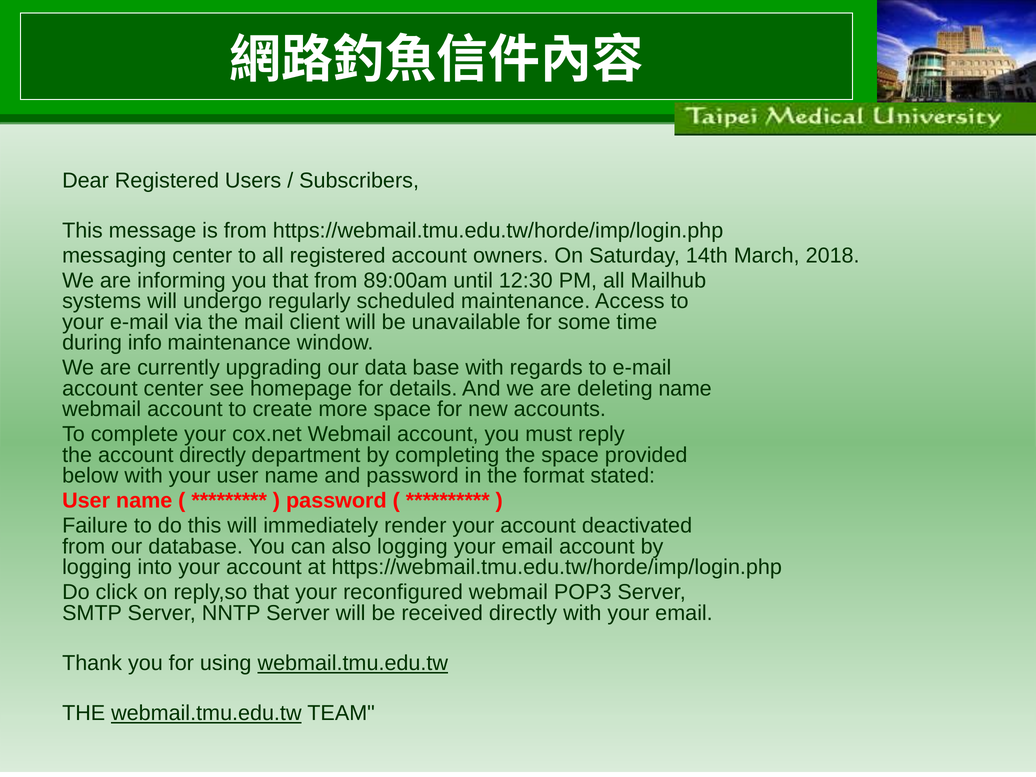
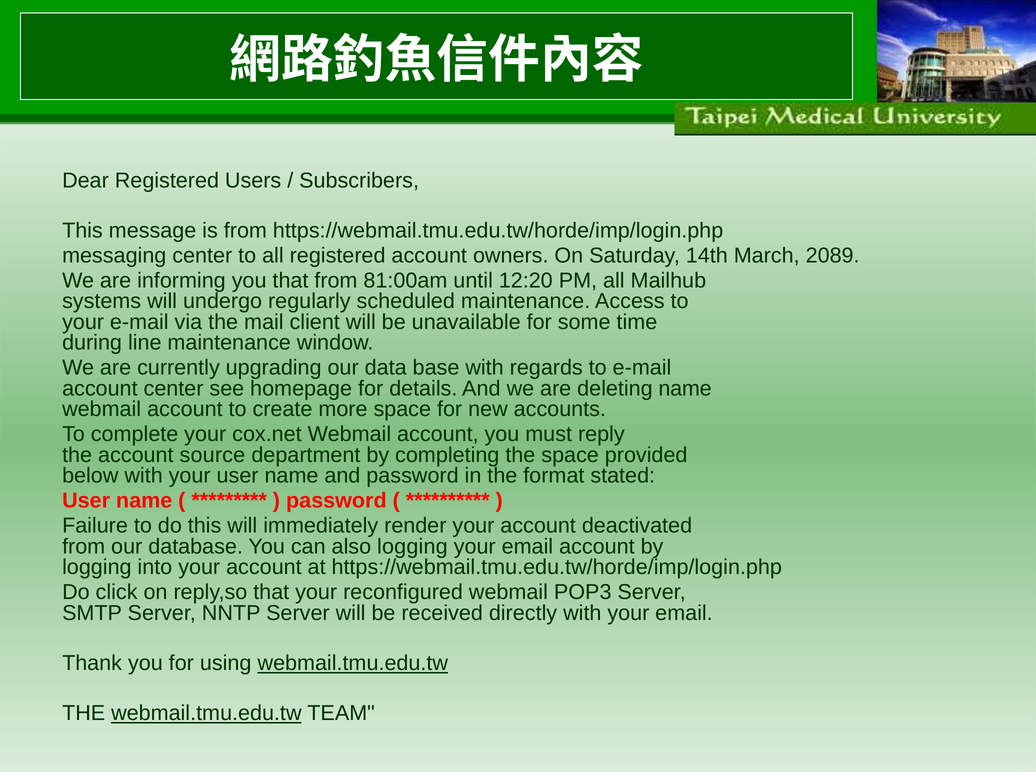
2018: 2018 -> 2089
89:00am: 89:00am -> 81:00am
12:30: 12:30 -> 12:20
info: info -> line
account directly: directly -> source
